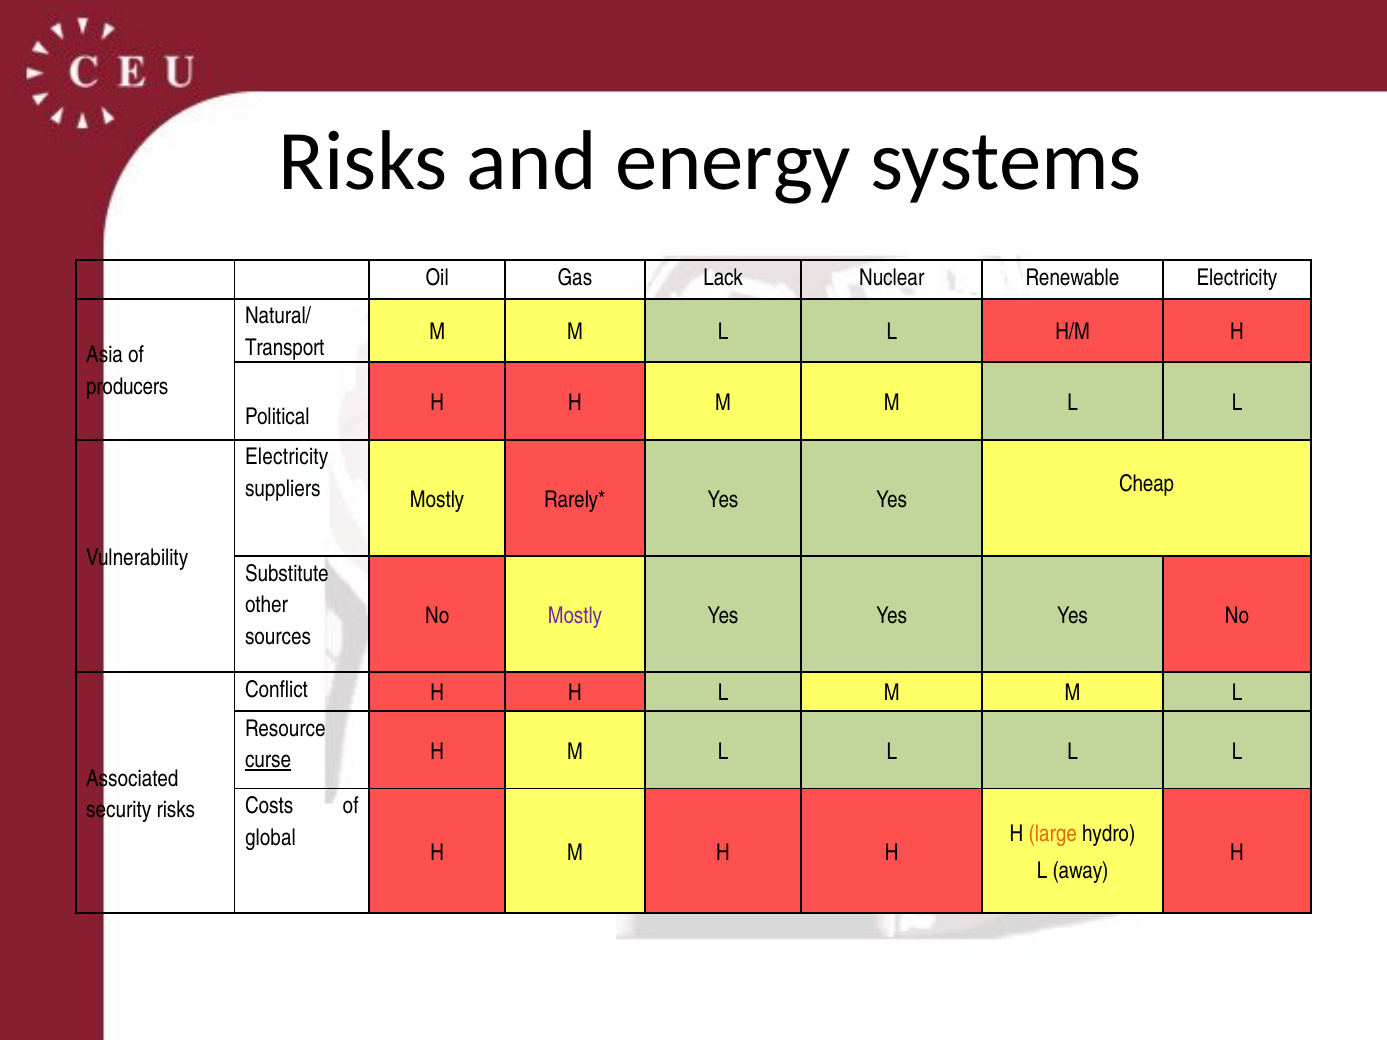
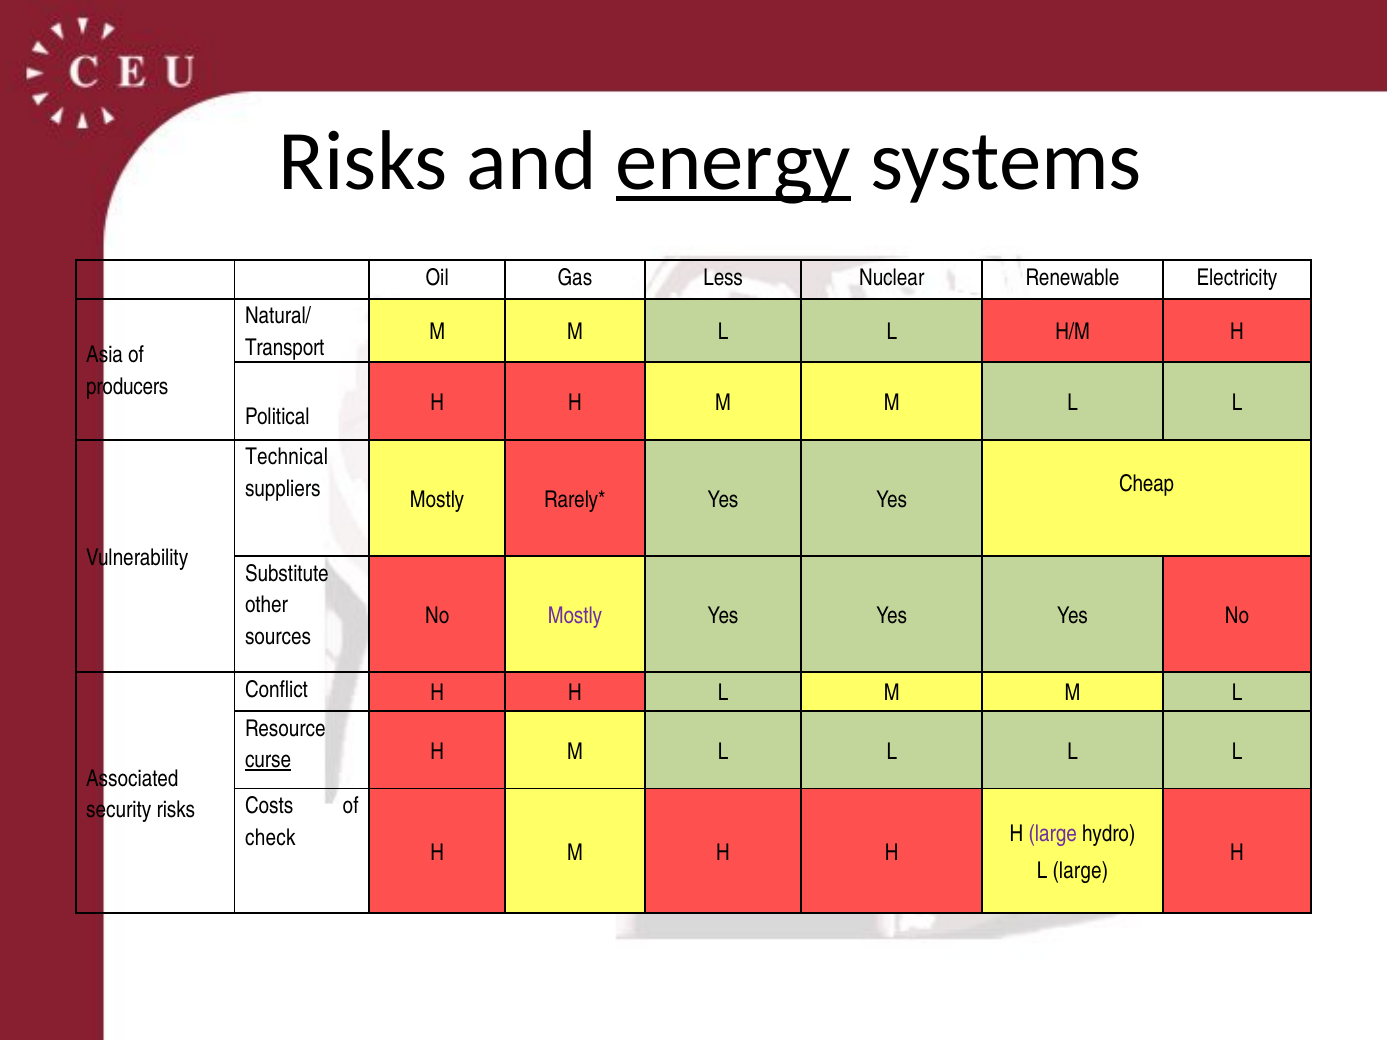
energy underline: none -> present
Lack: Lack -> Less
Electricity at (287, 457): Electricity -> Technical
large at (1053, 834) colour: orange -> purple
global: global -> check
L away: away -> large
